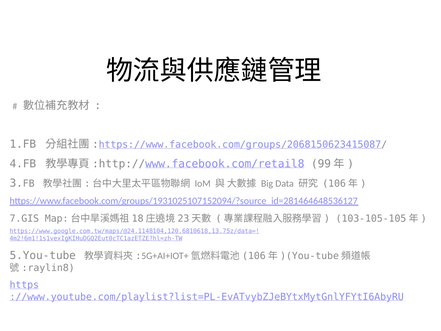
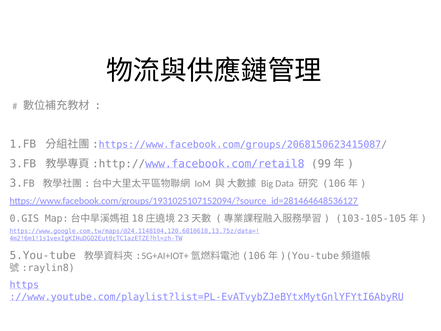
4.FB at (23, 164): 4.FB -> 3.FB
7.GIS: 7.GIS -> 0.GIS
